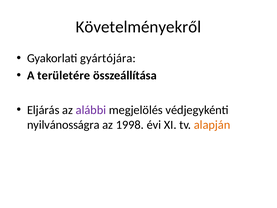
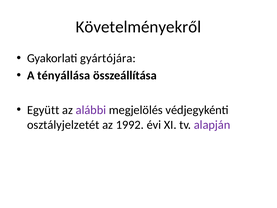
területére: területére -> tényállása
Eljárás: Eljárás -> Együtt
nyilvánosságra: nyilvánosságra -> osztályjelzetét
1998: 1998 -> 1992
alapján colour: orange -> purple
